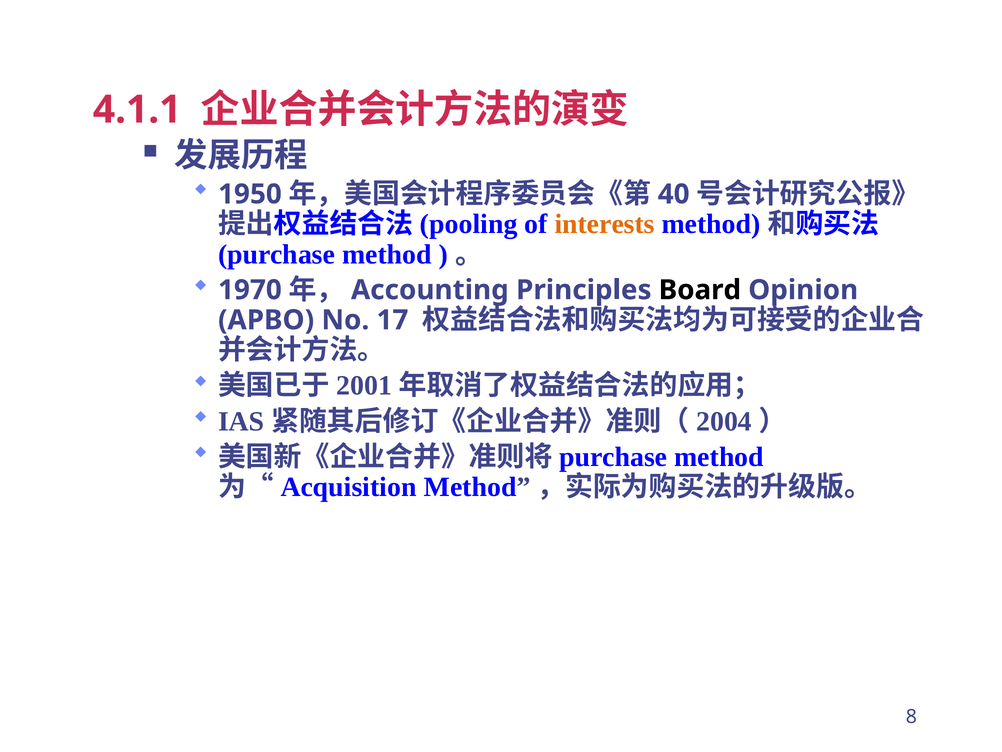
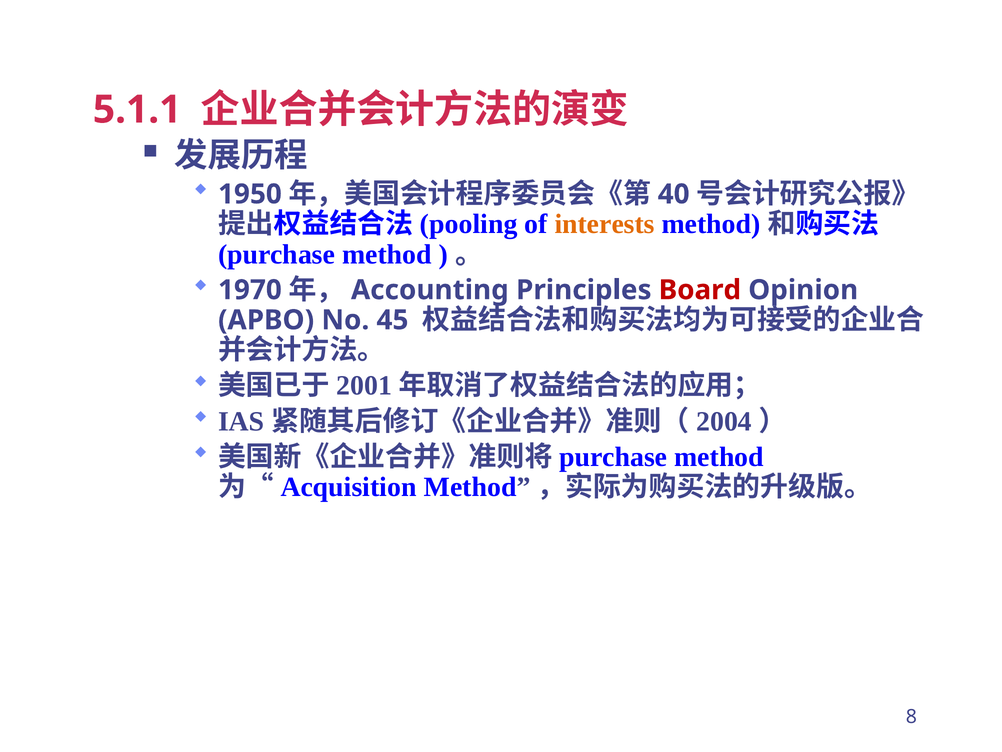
4.1.1: 4.1.1 -> 5.1.1
Board colour: black -> red
17: 17 -> 45
